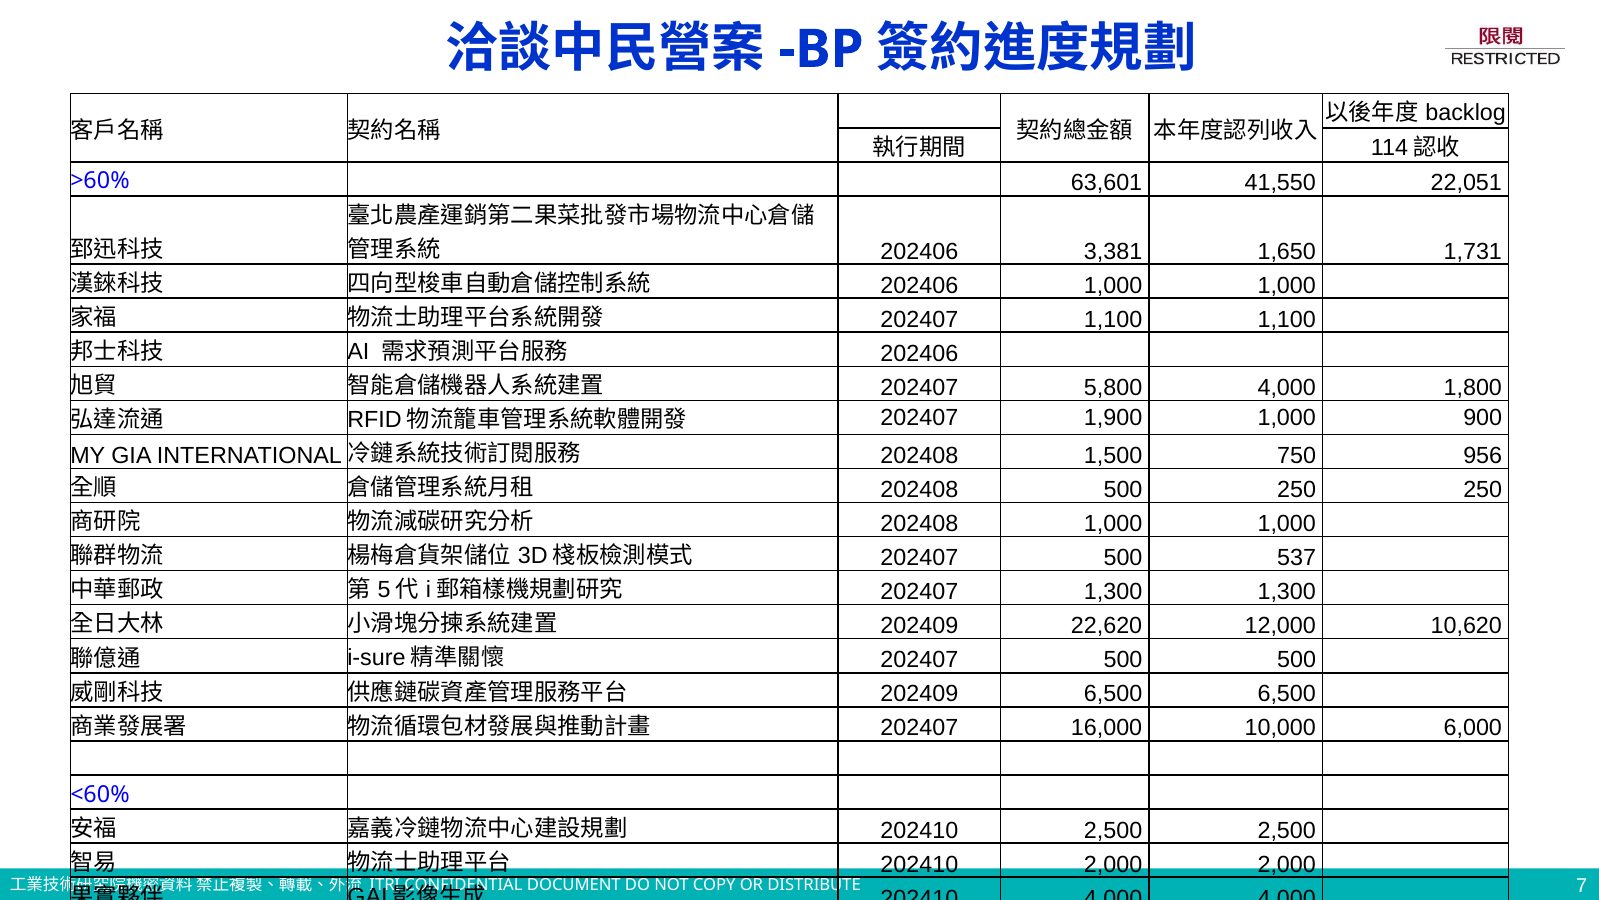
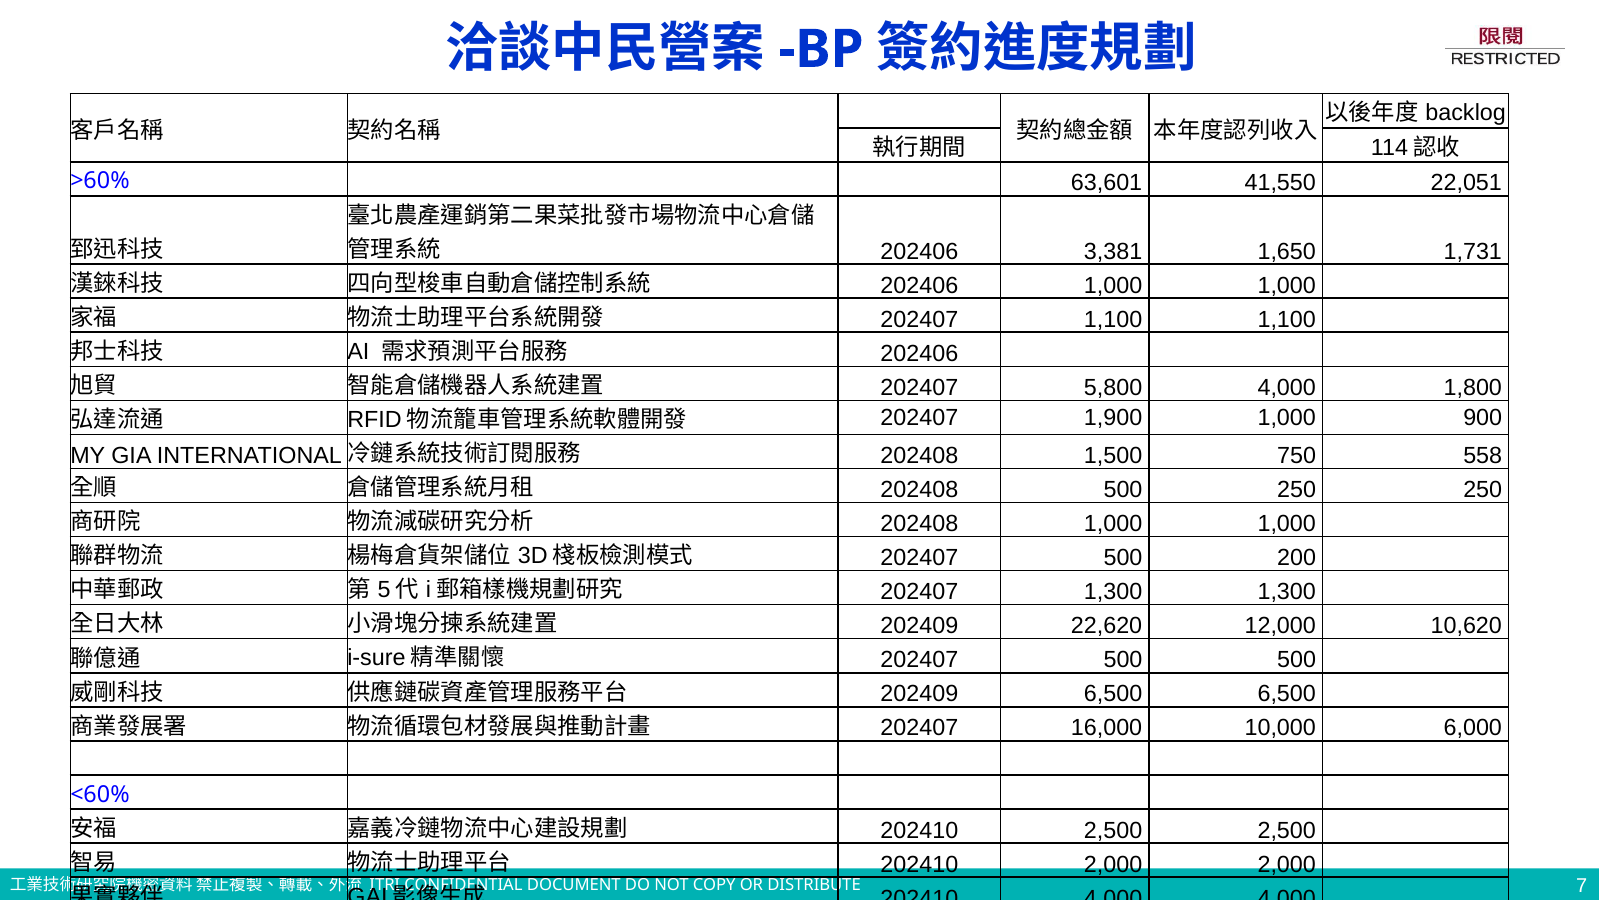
956: 956 -> 558
537: 537 -> 200
